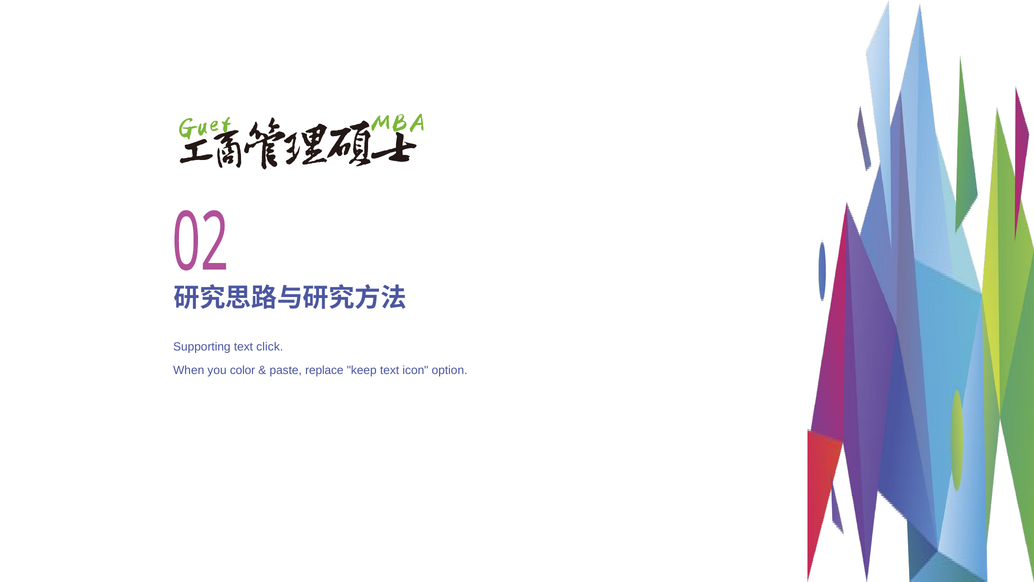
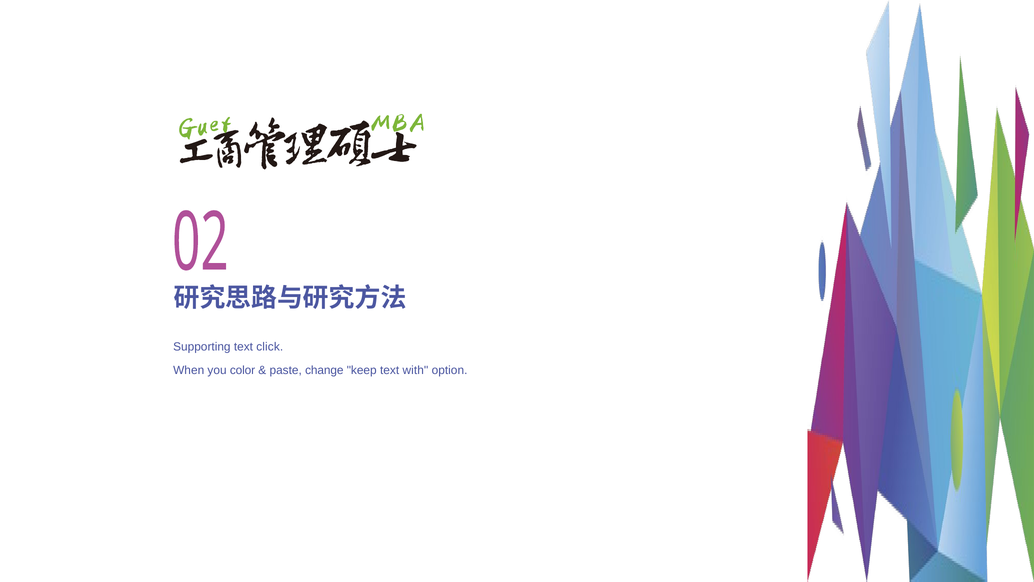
replace: replace -> change
icon: icon -> with
